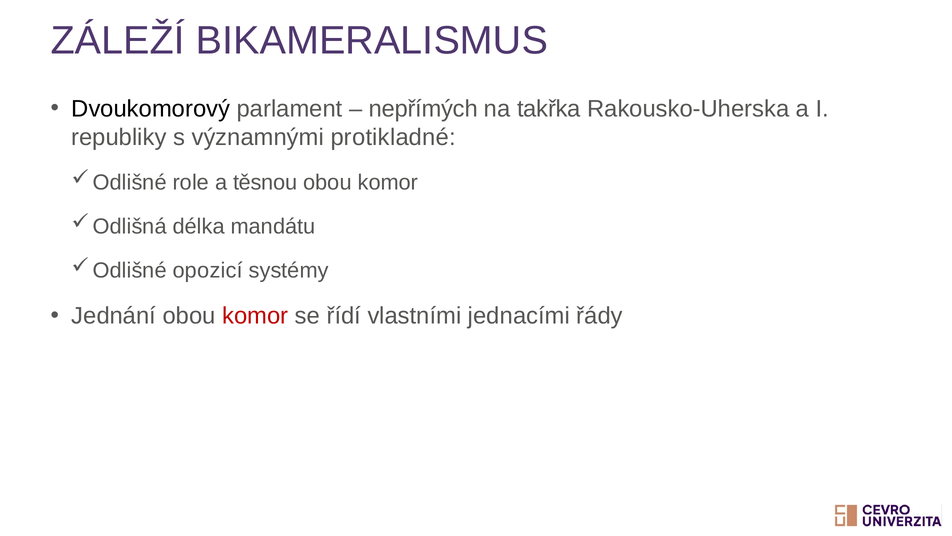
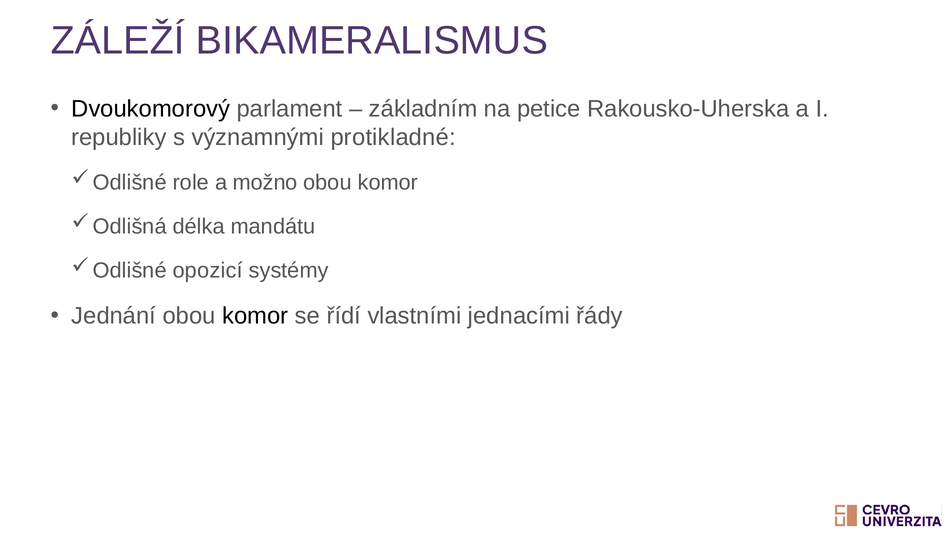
nepřímých: nepřímých -> základním
takřka: takřka -> petice
těsnou: těsnou -> možno
komor at (255, 316) colour: red -> black
